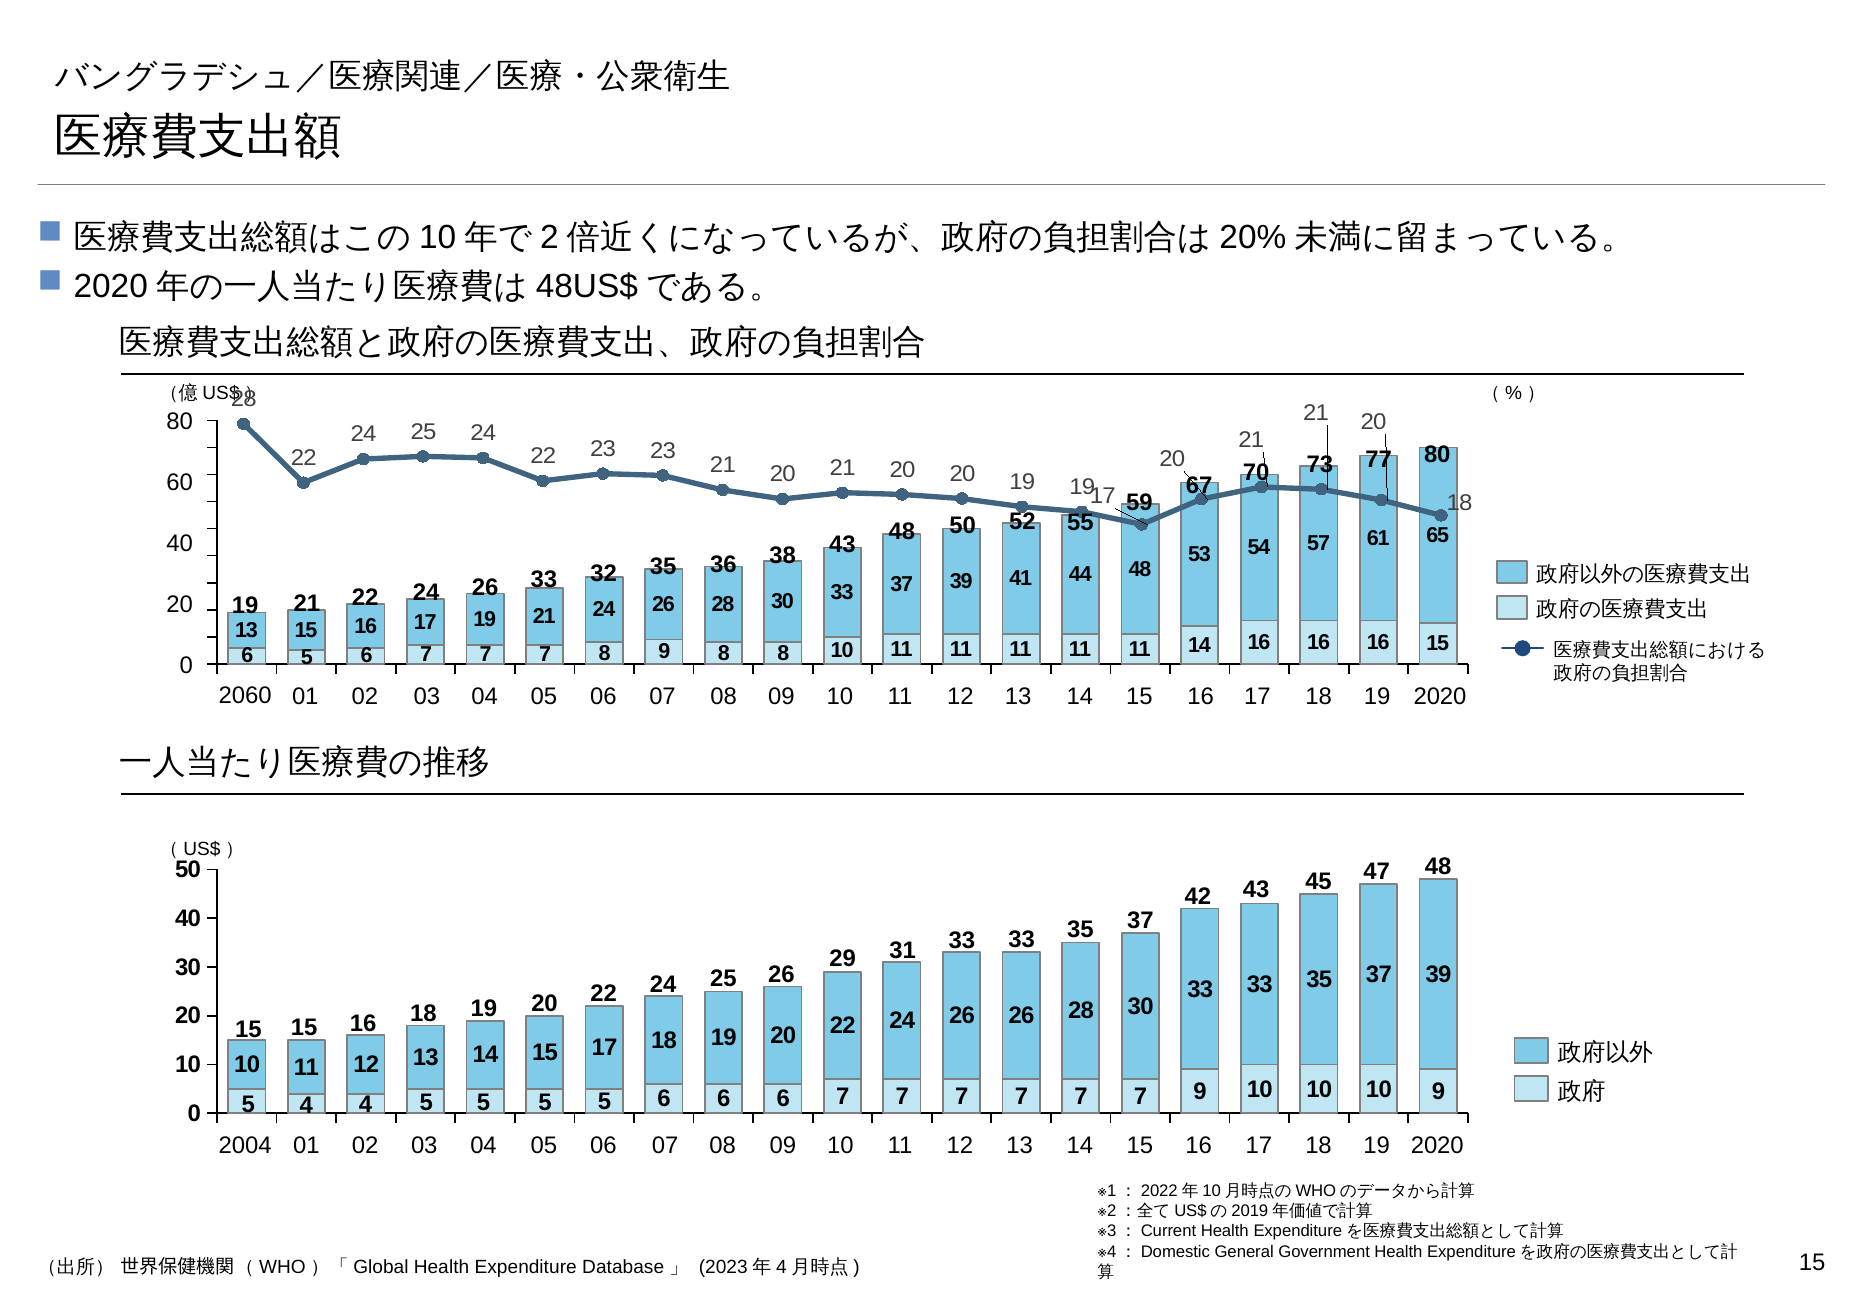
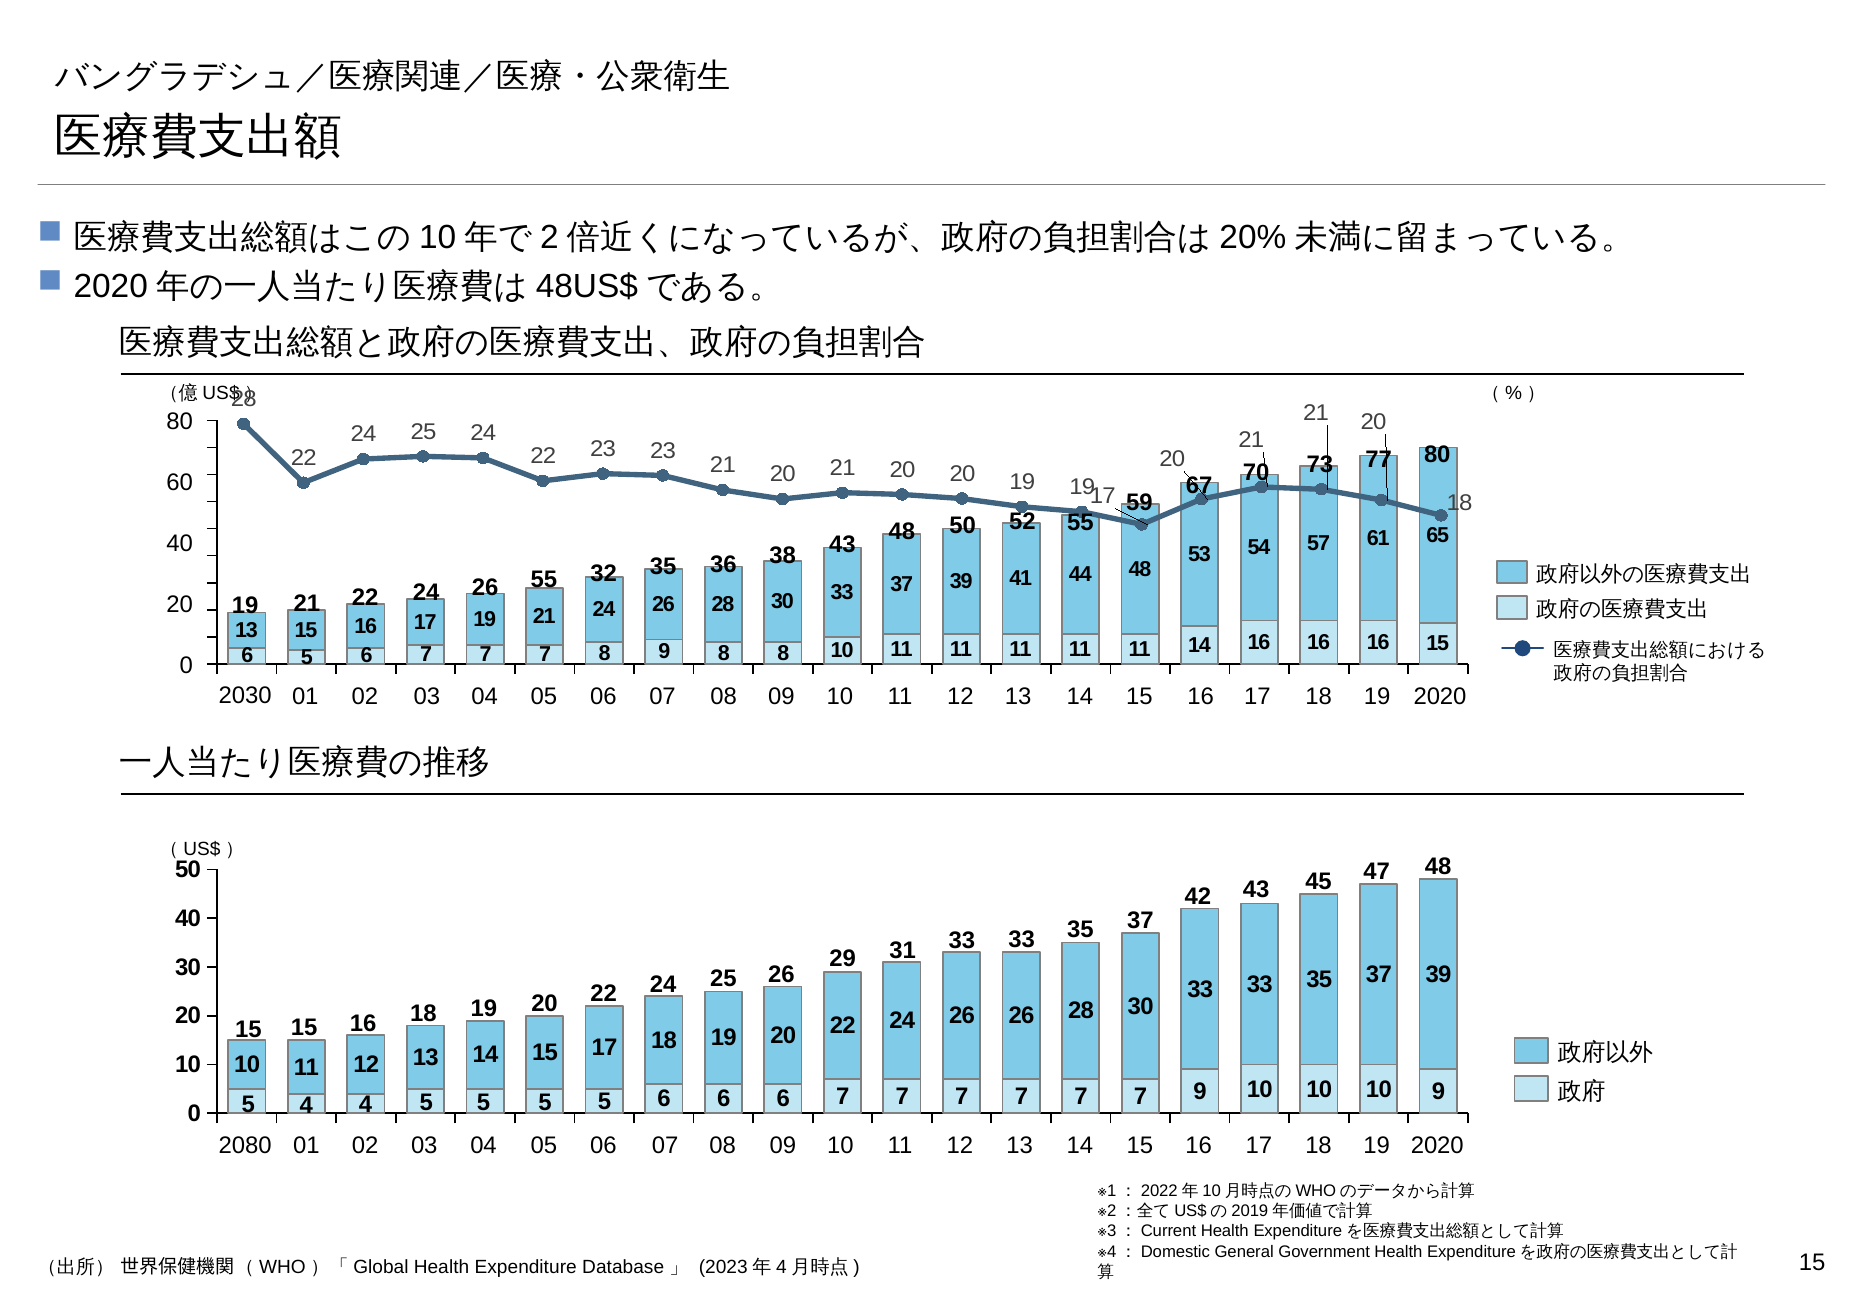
26 33: 33 -> 55
2060: 2060 -> 2030
2004: 2004 -> 2080
